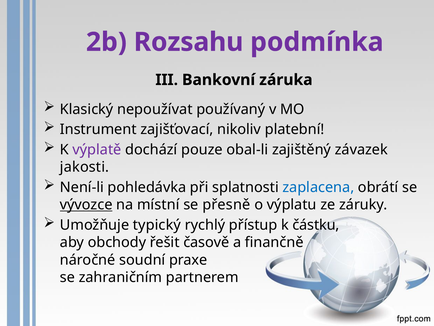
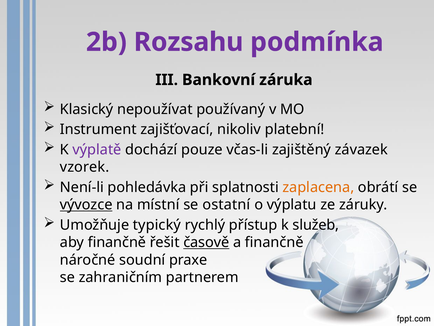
obal-li: obal-li -> včas-li
jakosti: jakosti -> vzorek
zaplacena colour: blue -> orange
přesně: přesně -> ostatní
částku: částku -> služeb
aby obchody: obchody -> finančně
časově underline: none -> present
